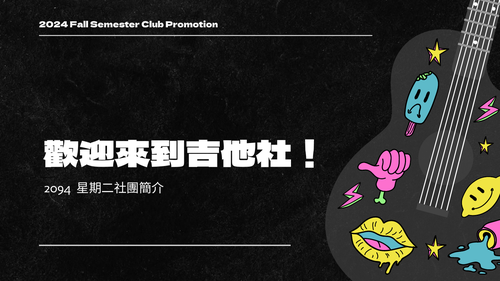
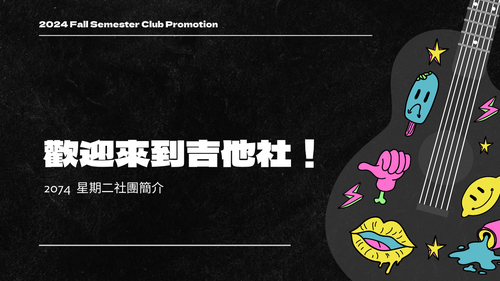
2094: 2094 -> 2074
